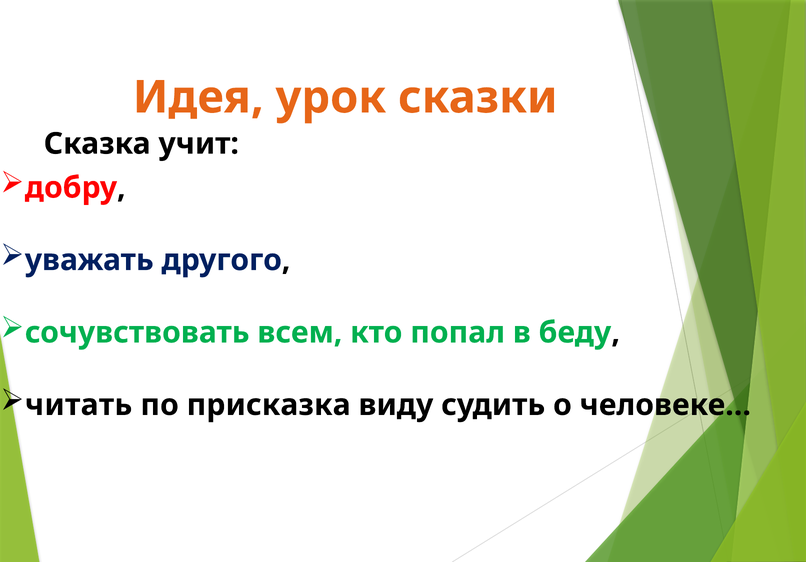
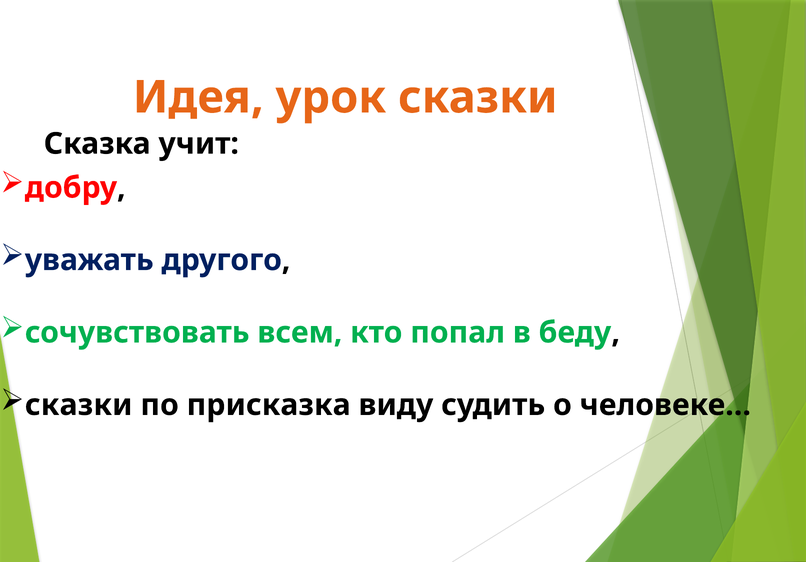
читать at (79, 405): читать -> сказки
